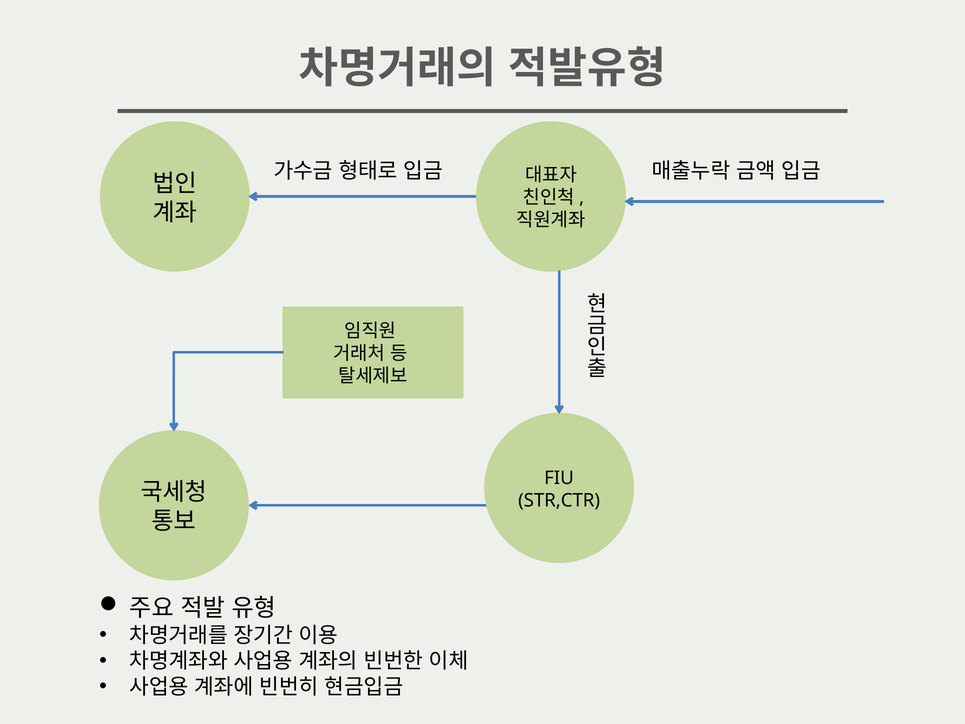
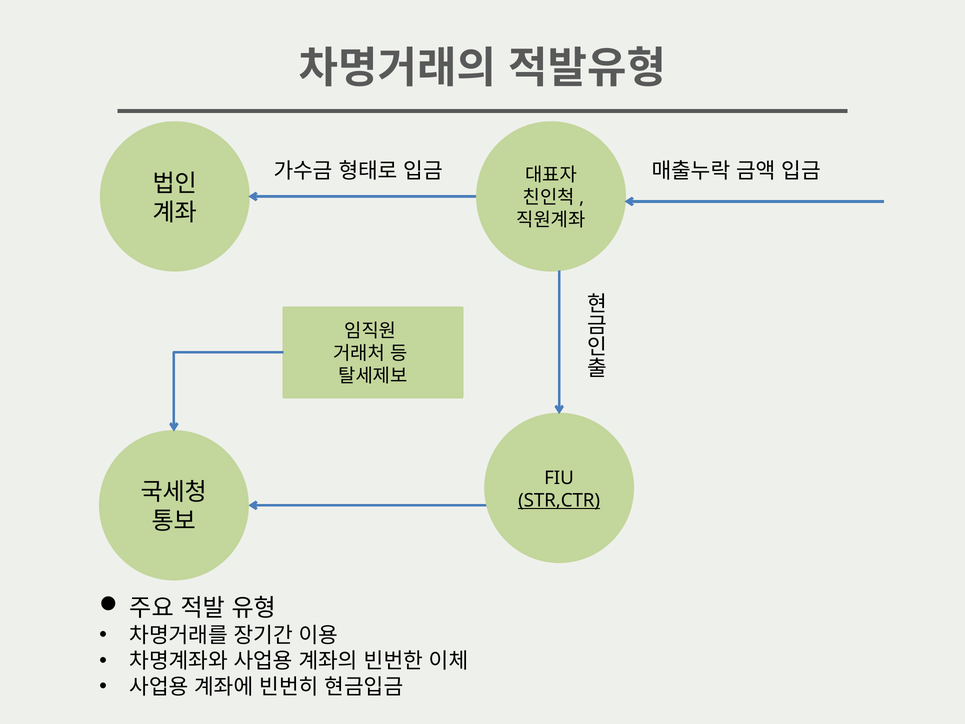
STR,CTR underline: none -> present
